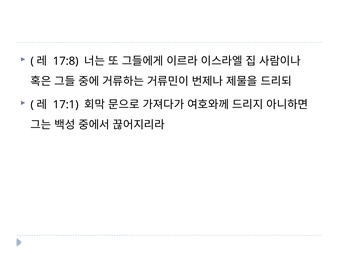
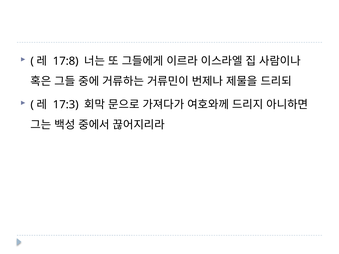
17:1: 17:1 -> 17:3
